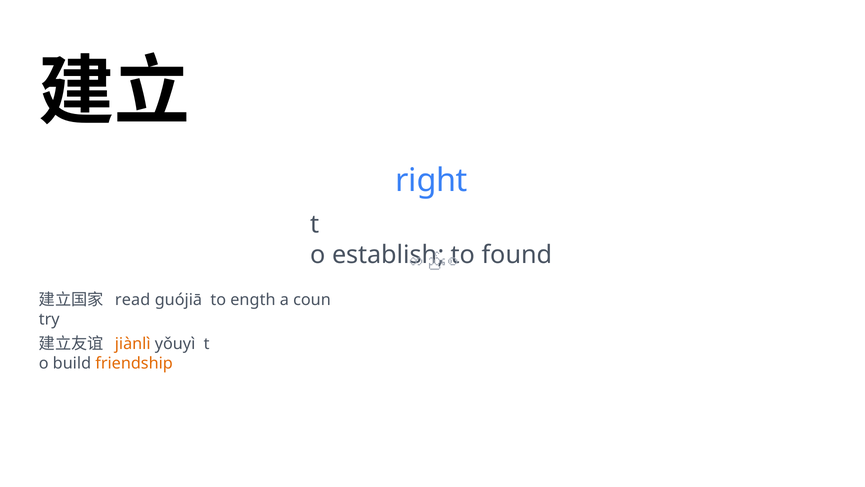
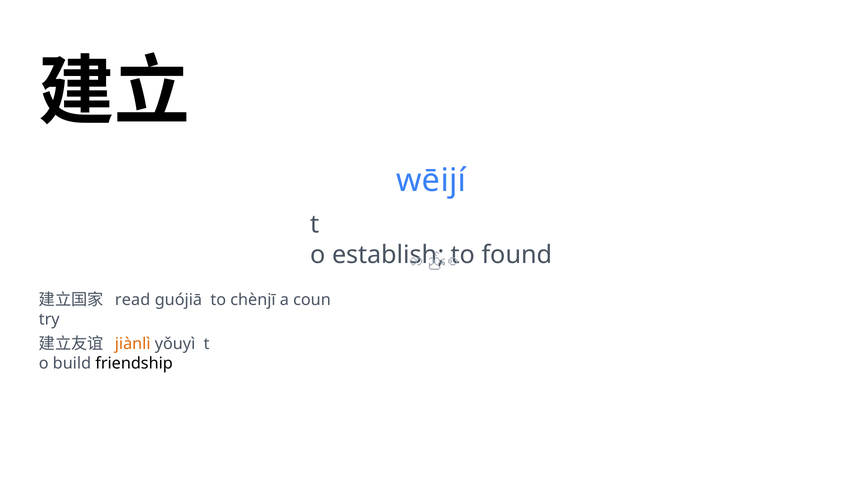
right: right -> wēijí
ength: ength -> chènjī
friendship colour: orange -> black
